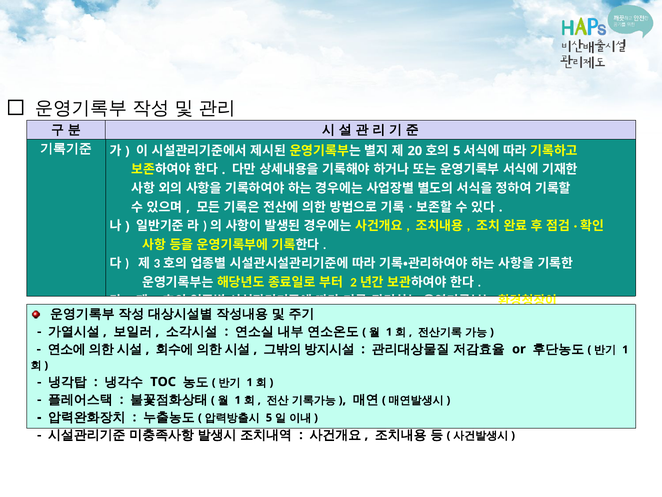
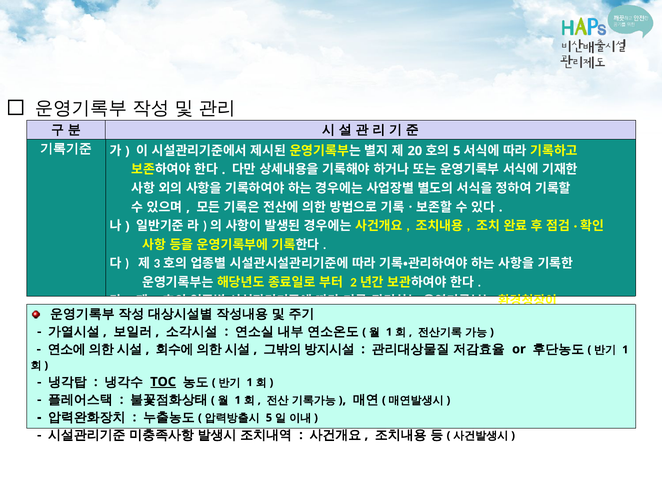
TOC underline: none -> present
